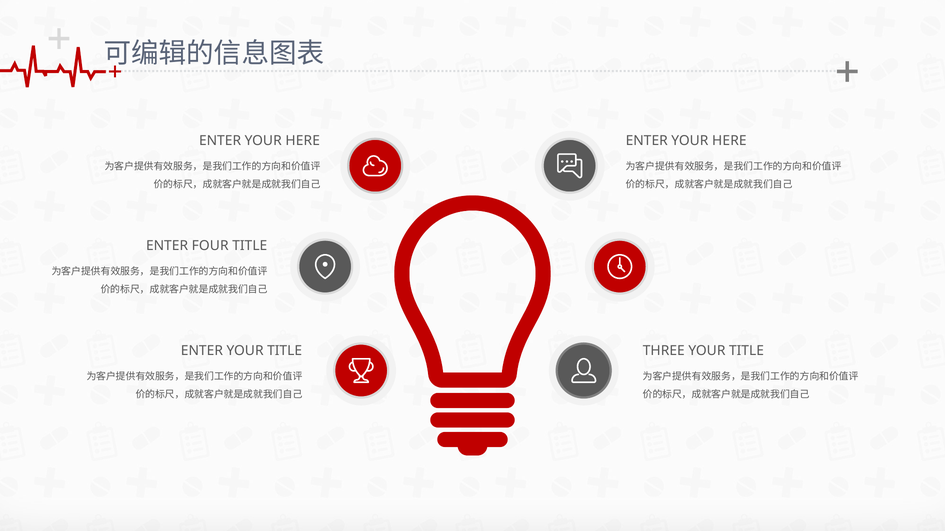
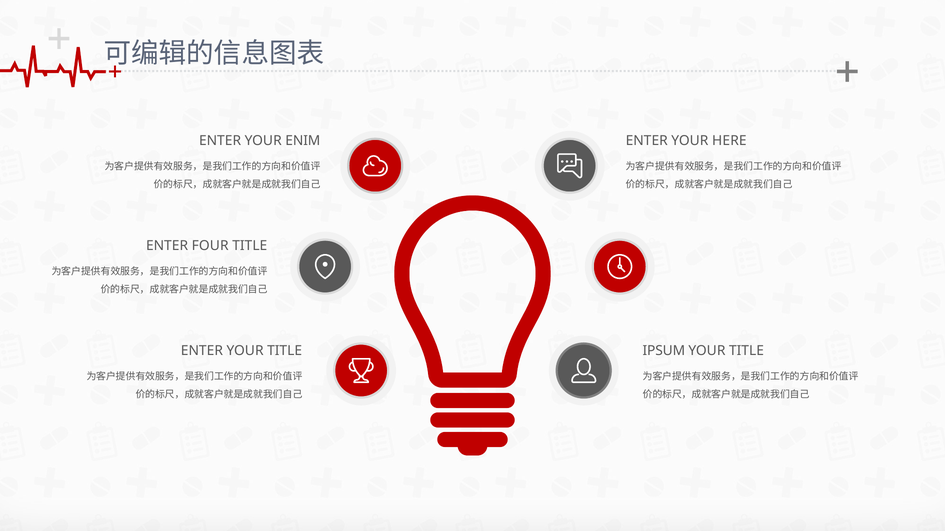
HERE at (303, 141): HERE -> ENIM
THREE: THREE -> IPSUM
